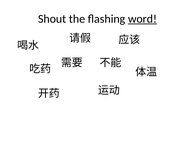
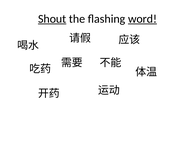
Shout underline: none -> present
